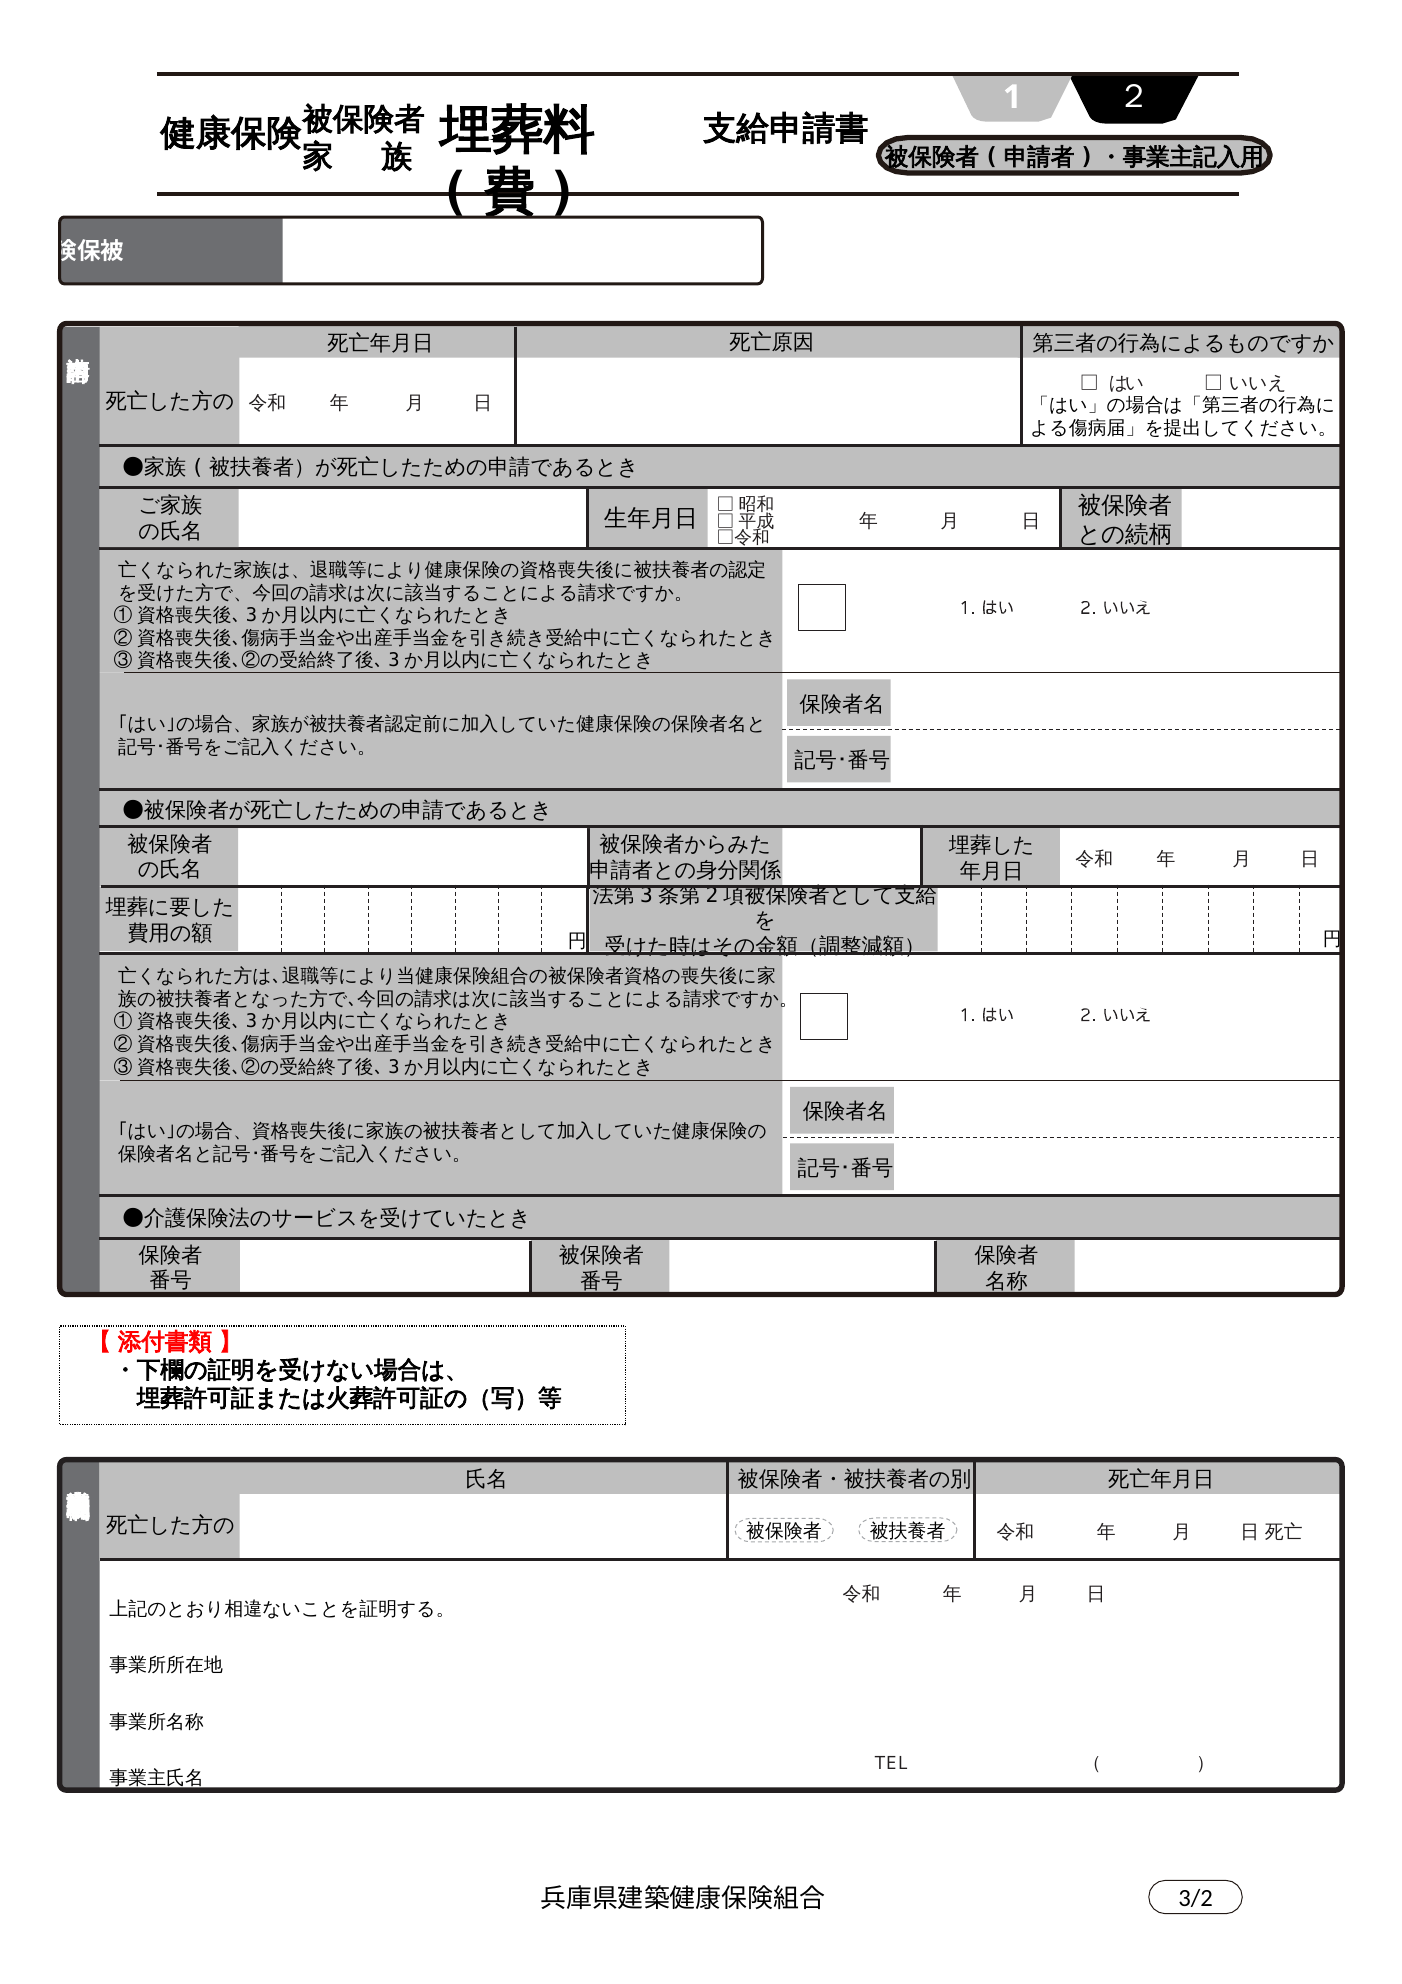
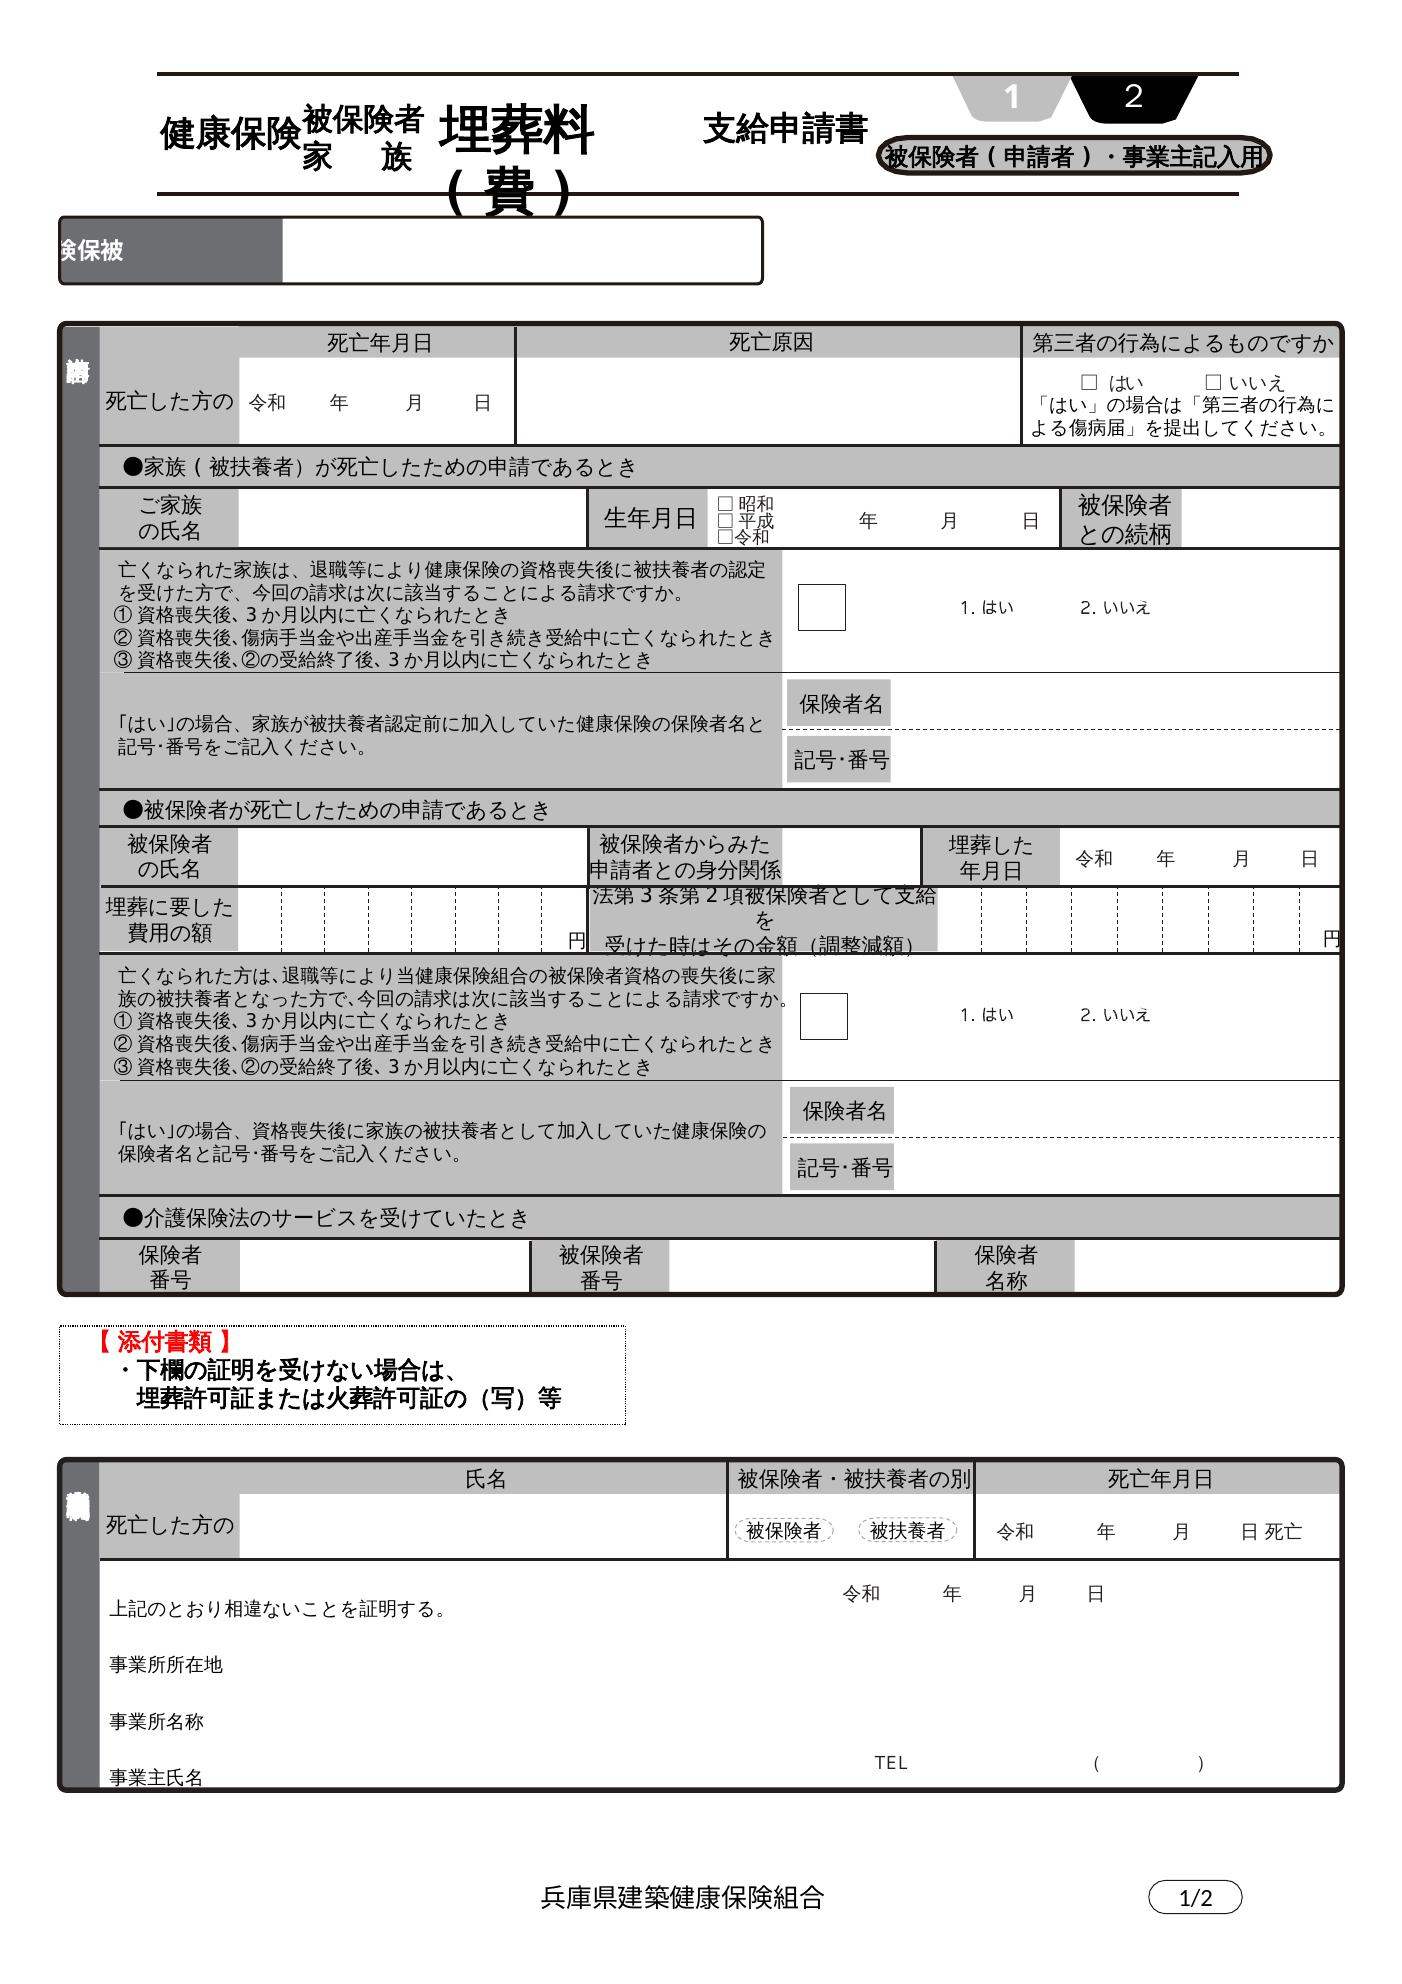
3/2: 3/2 -> 1/2
